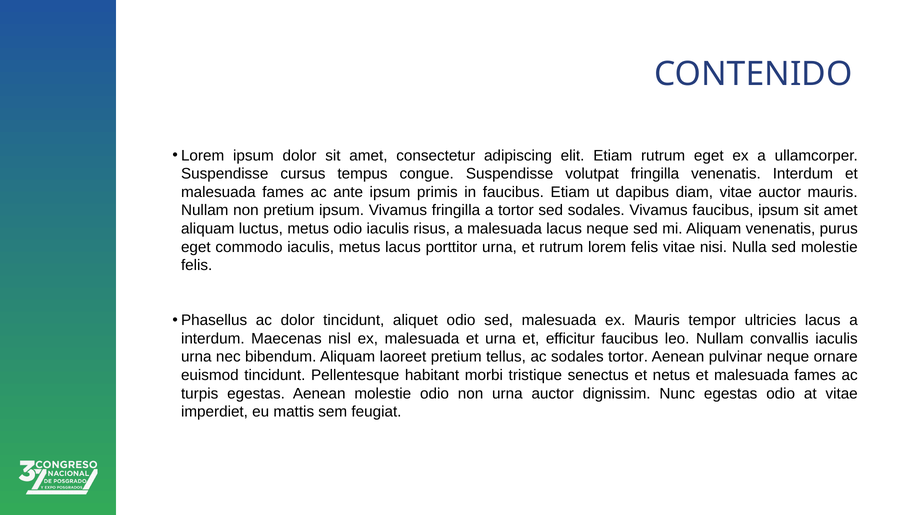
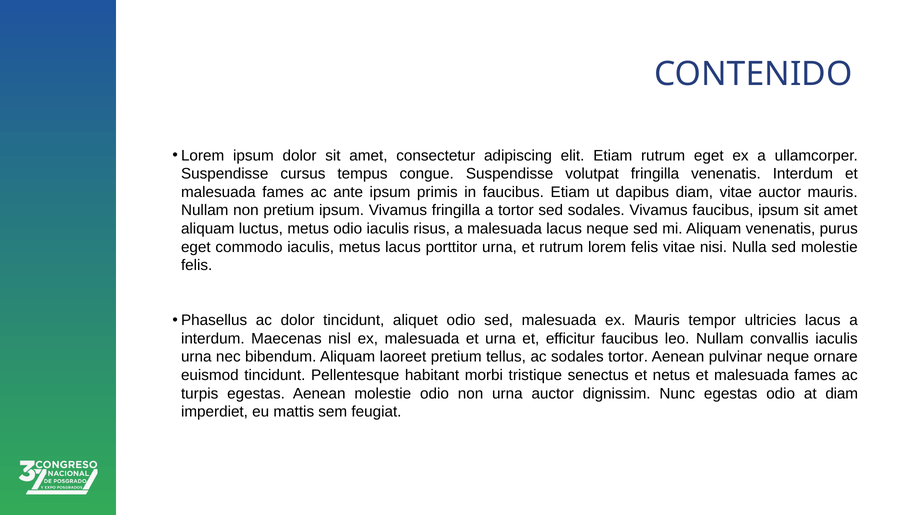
at vitae: vitae -> diam
